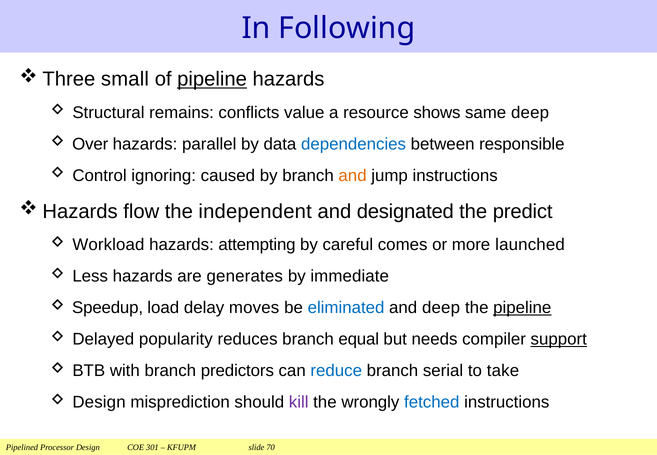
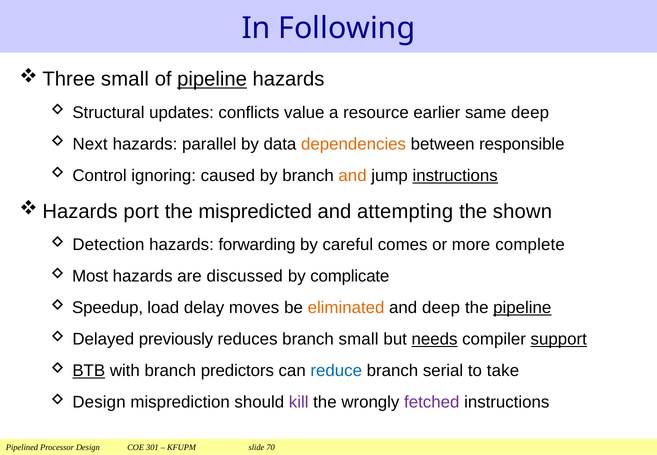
remains: remains -> updates
shows: shows -> earlier
Over: Over -> Next
dependencies colour: blue -> orange
instructions at (455, 175) underline: none -> present
flow: flow -> port
independent: independent -> mispredicted
designated: designated -> attempting
predict: predict -> shown
Workload: Workload -> Detection
attempting: attempting -> forwarding
launched: launched -> complete
Less: Less -> Most
generates: generates -> discussed
immediate: immediate -> complicate
eliminated colour: blue -> orange
popularity: popularity -> previously
branch equal: equal -> small
needs underline: none -> present
BTB underline: none -> present
fetched colour: blue -> purple
